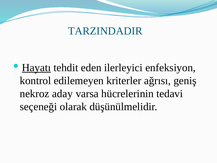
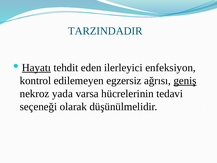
kriterler: kriterler -> egzersiz
geniş underline: none -> present
aday: aday -> yada
